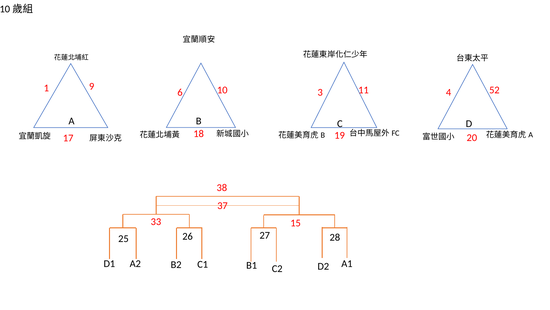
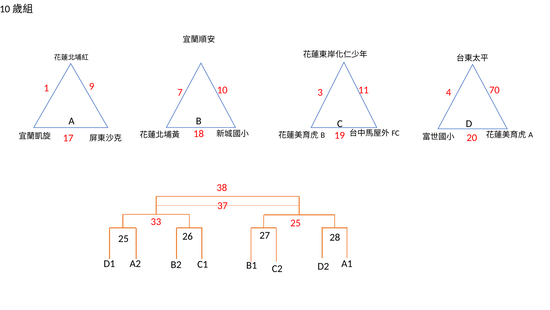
52: 52 -> 70
6: 6 -> 7
33 15: 15 -> 25
